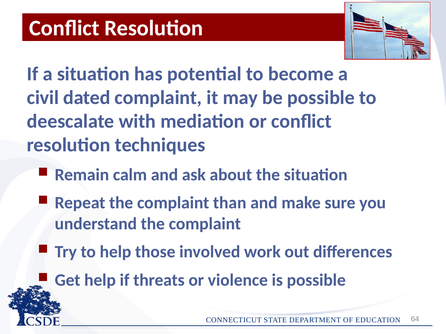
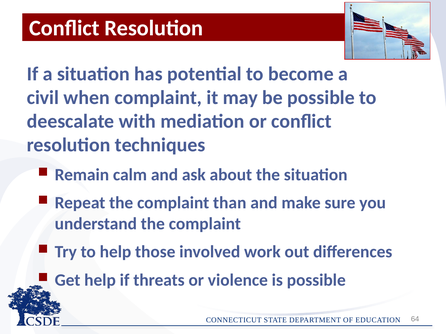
dated: dated -> when
